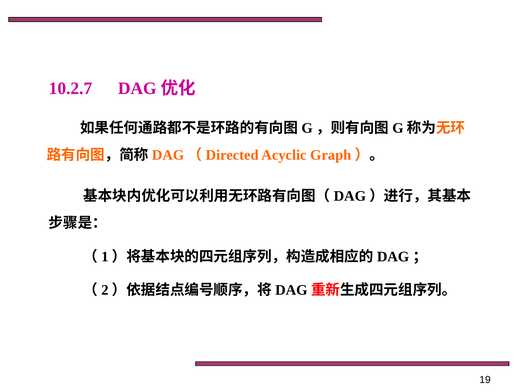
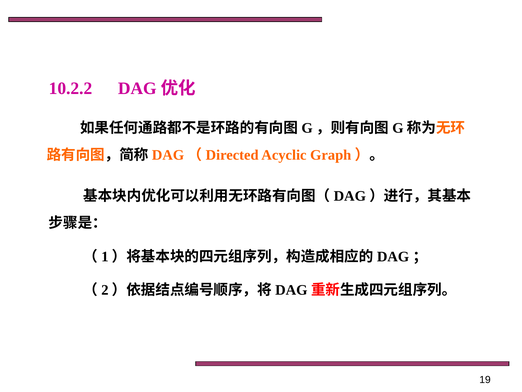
10.2.7: 10.2.7 -> 10.2.2
